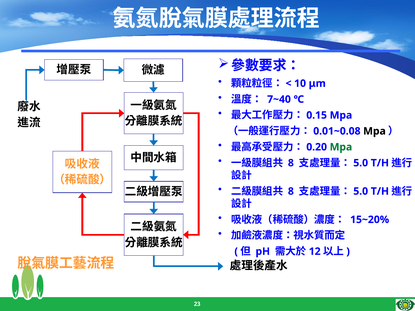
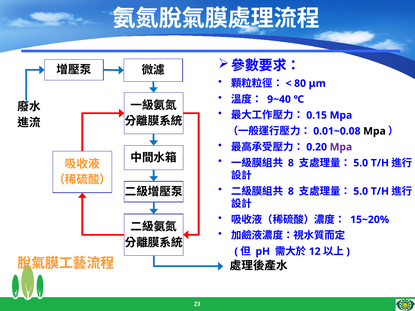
10: 10 -> 80
7~40: 7~40 -> 9~40
Mpa at (341, 147) colour: green -> purple
